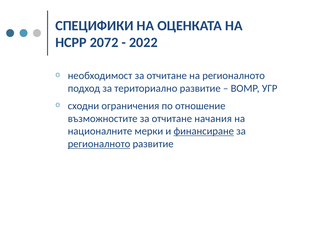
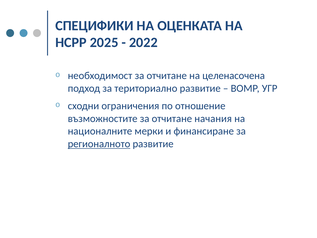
2072: 2072 -> 2025
на регионалното: регионалното -> целенасочена
финансиране underline: present -> none
